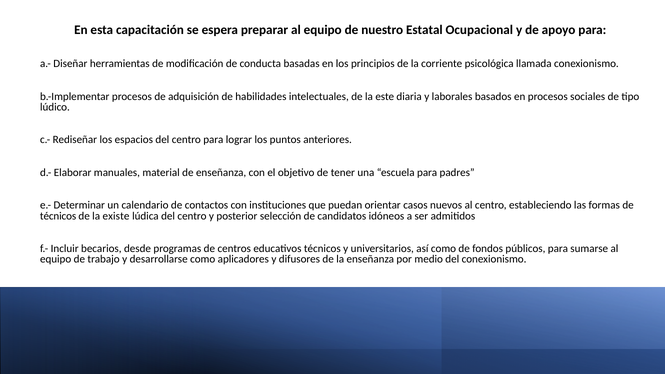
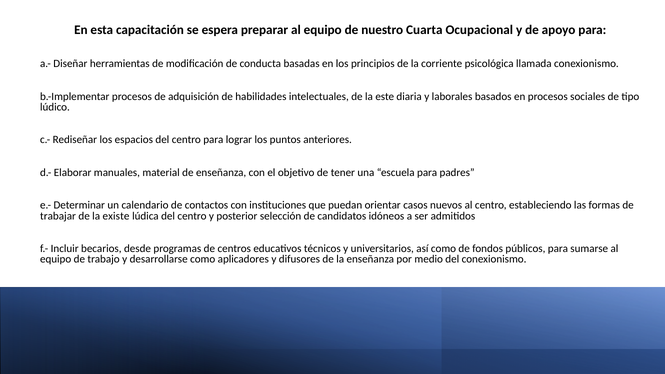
Estatal: Estatal -> Cuarta
técnicos at (58, 216): técnicos -> trabajar
